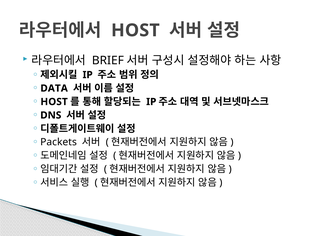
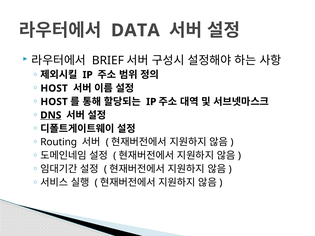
HOST at (135, 30): HOST -> DATA
DATA at (54, 88): DATA -> HOST
DNS underline: none -> present
Packets: Packets -> Routing
